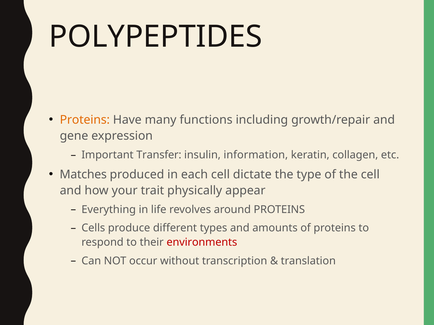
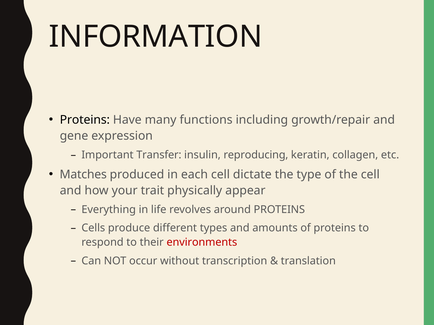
POLYPEPTIDES: POLYPEPTIDES -> INFORMATION
Proteins at (85, 120) colour: orange -> black
information: information -> reproducing
